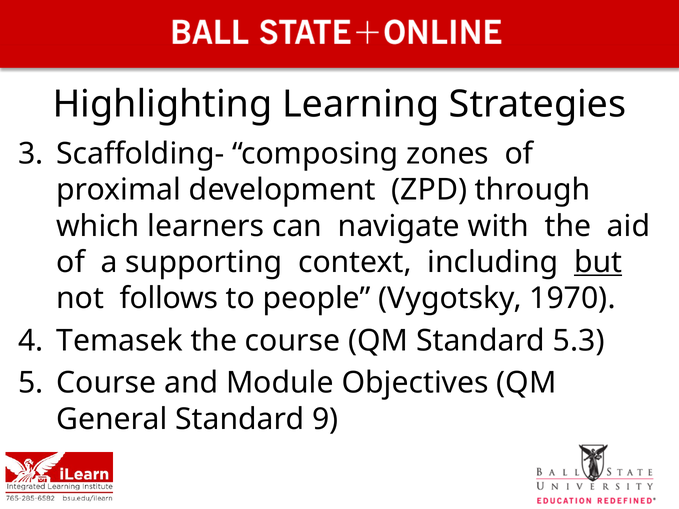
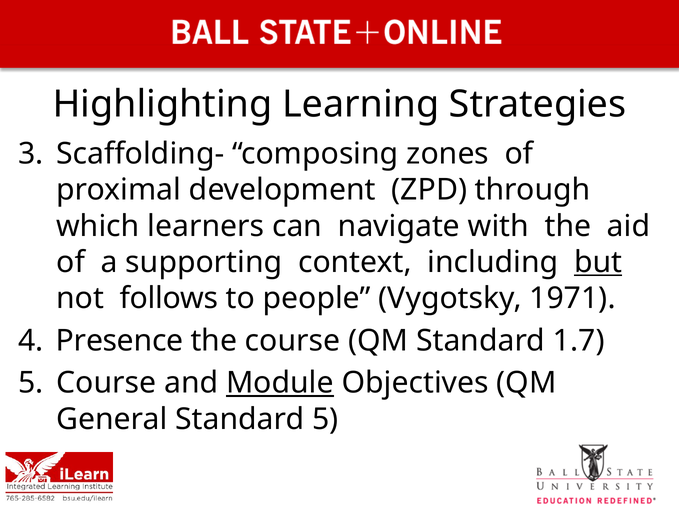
1970: 1970 -> 1971
Temasek: Temasek -> Presence
5.3: 5.3 -> 1.7
Module underline: none -> present
Standard 9: 9 -> 5
